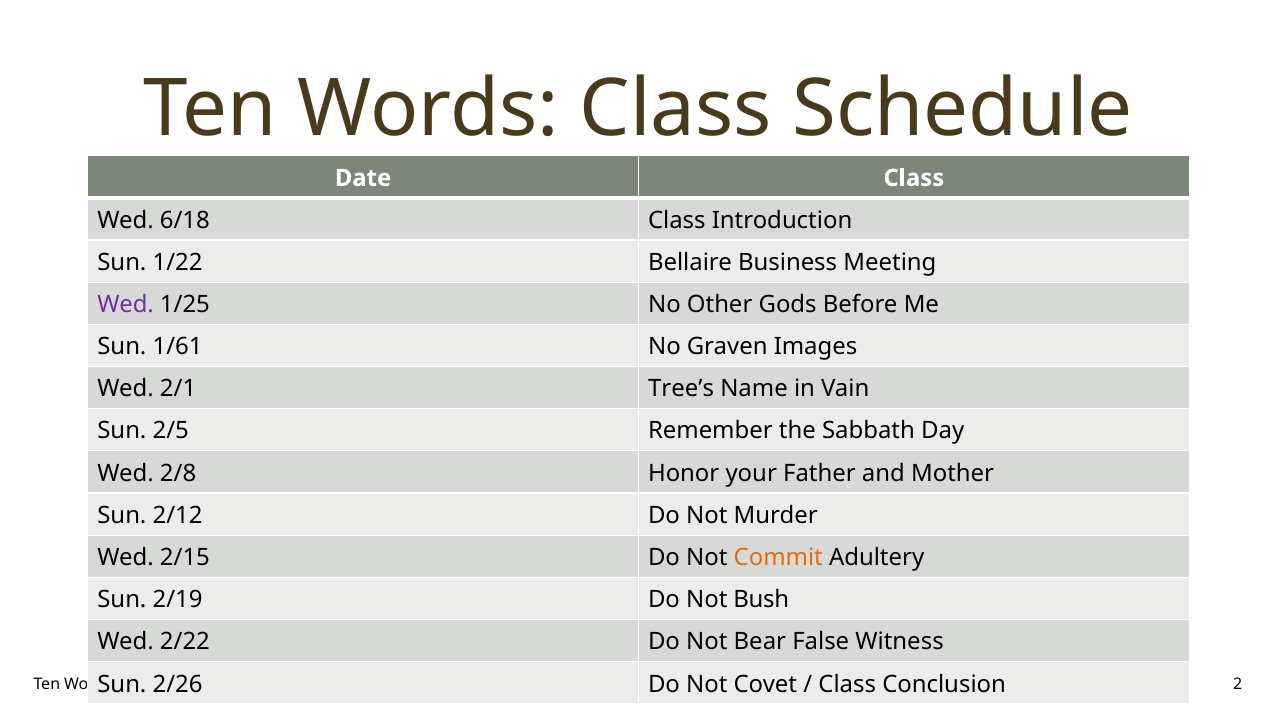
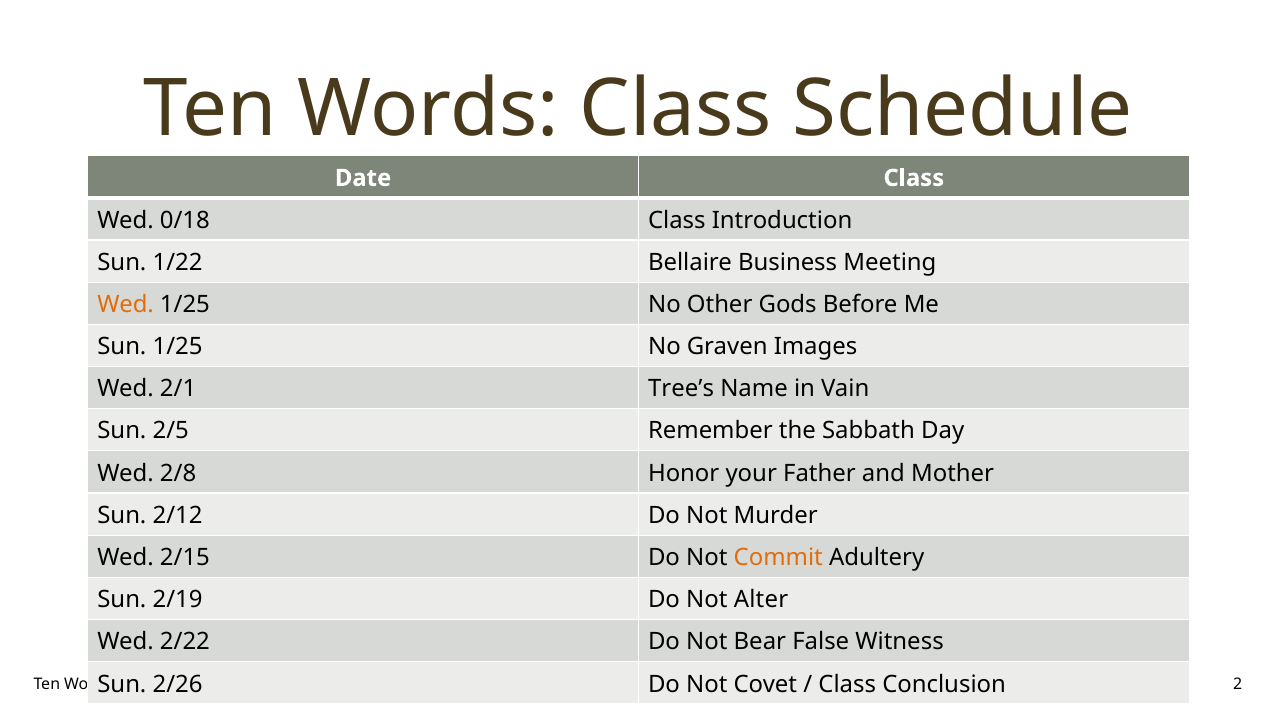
6/18: 6/18 -> 0/18
Wed at (126, 305) colour: purple -> orange
Sun 1/61: 1/61 -> 1/25
Bush: Bush -> Alter
